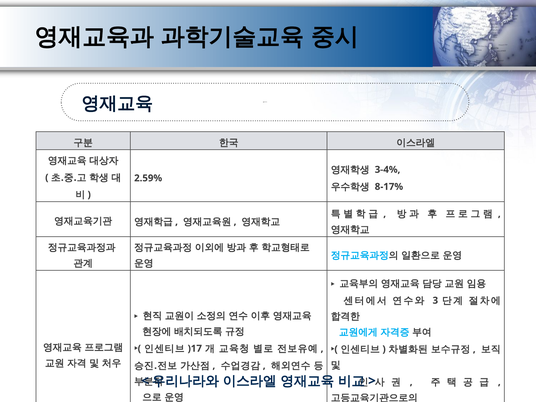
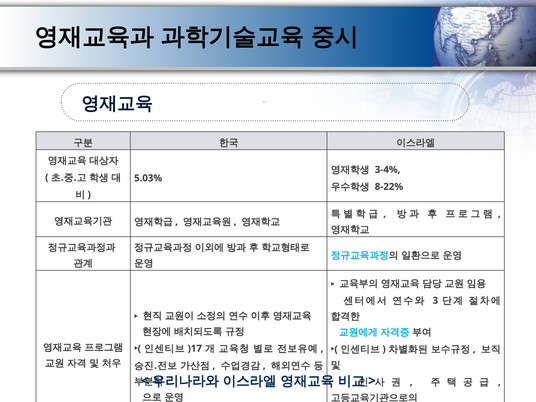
2.59%: 2.59% -> 5.03%
8-17%: 8-17% -> 8-22%
